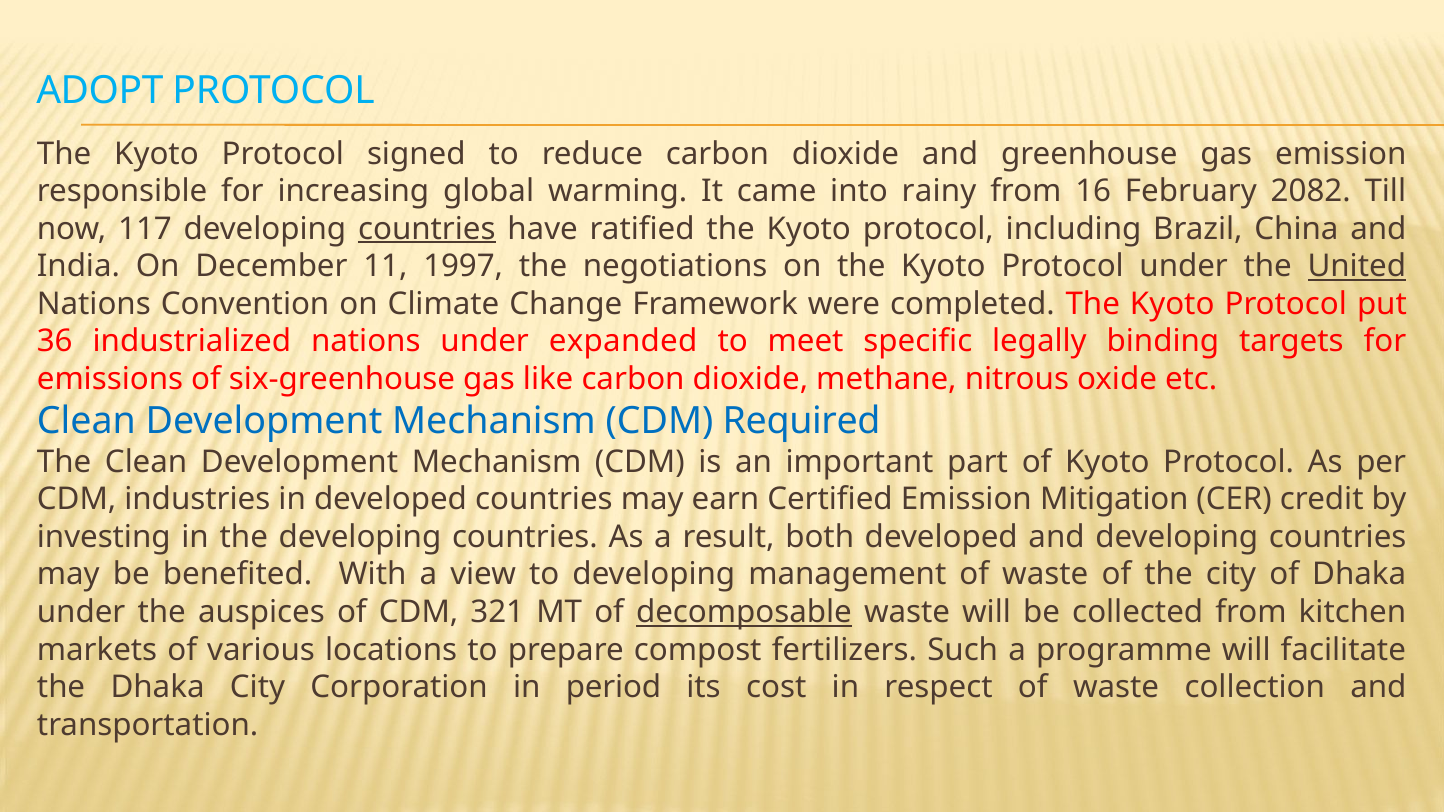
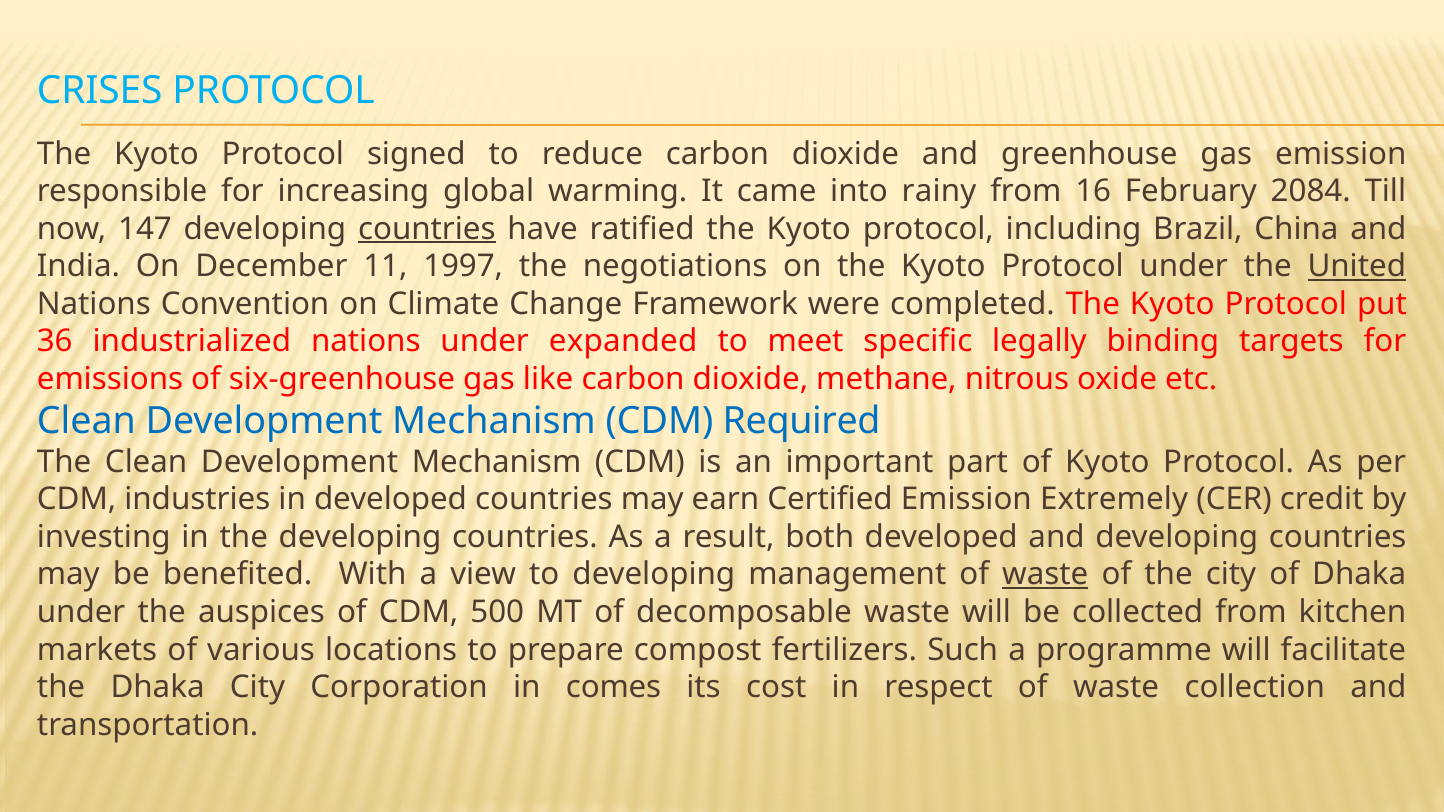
ADOPT: ADOPT -> CRISES
2082: 2082 -> 2084
117: 117 -> 147
Mitigation: Mitigation -> Extremely
waste at (1045, 575) underline: none -> present
321: 321 -> 500
decomposable underline: present -> none
period: period -> comes
